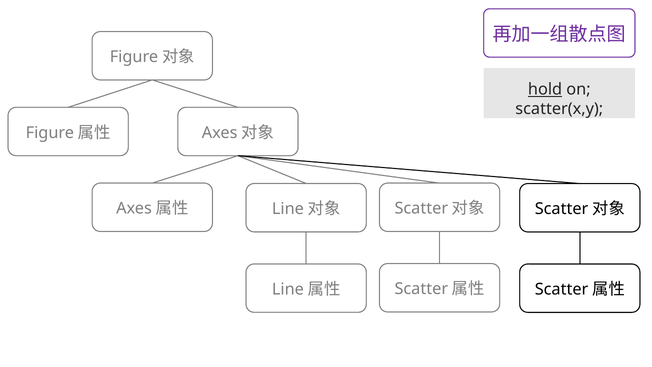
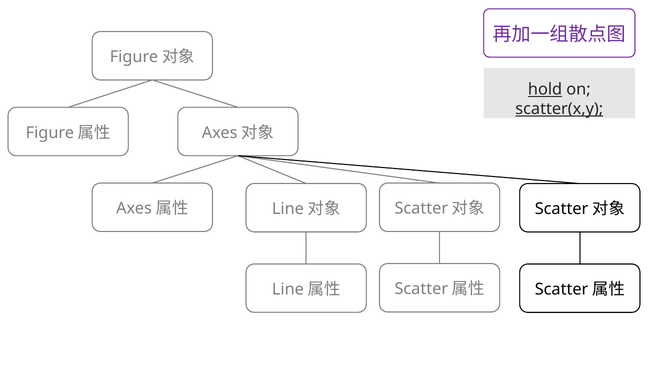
scatter(x,y underline: none -> present
